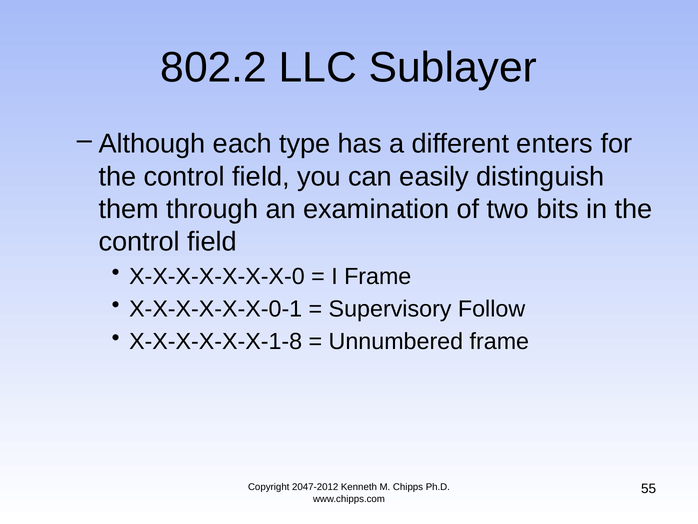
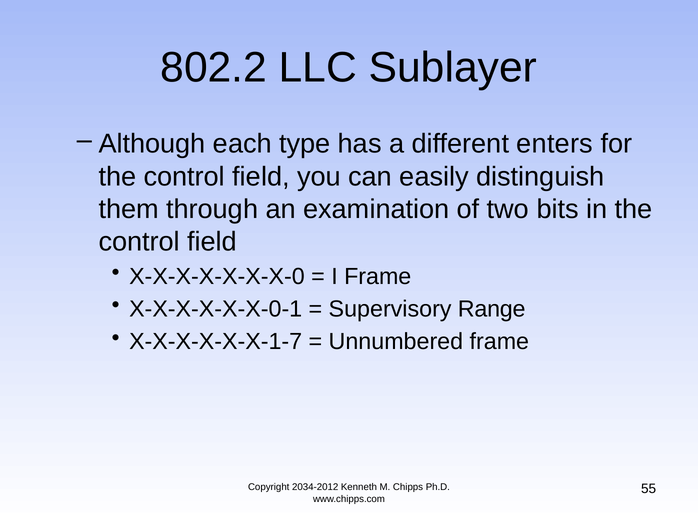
Follow: Follow -> Range
X-X-X-X-X-X-1-8: X-X-X-X-X-X-1-8 -> X-X-X-X-X-X-1-7
2047-2012: 2047-2012 -> 2034-2012
